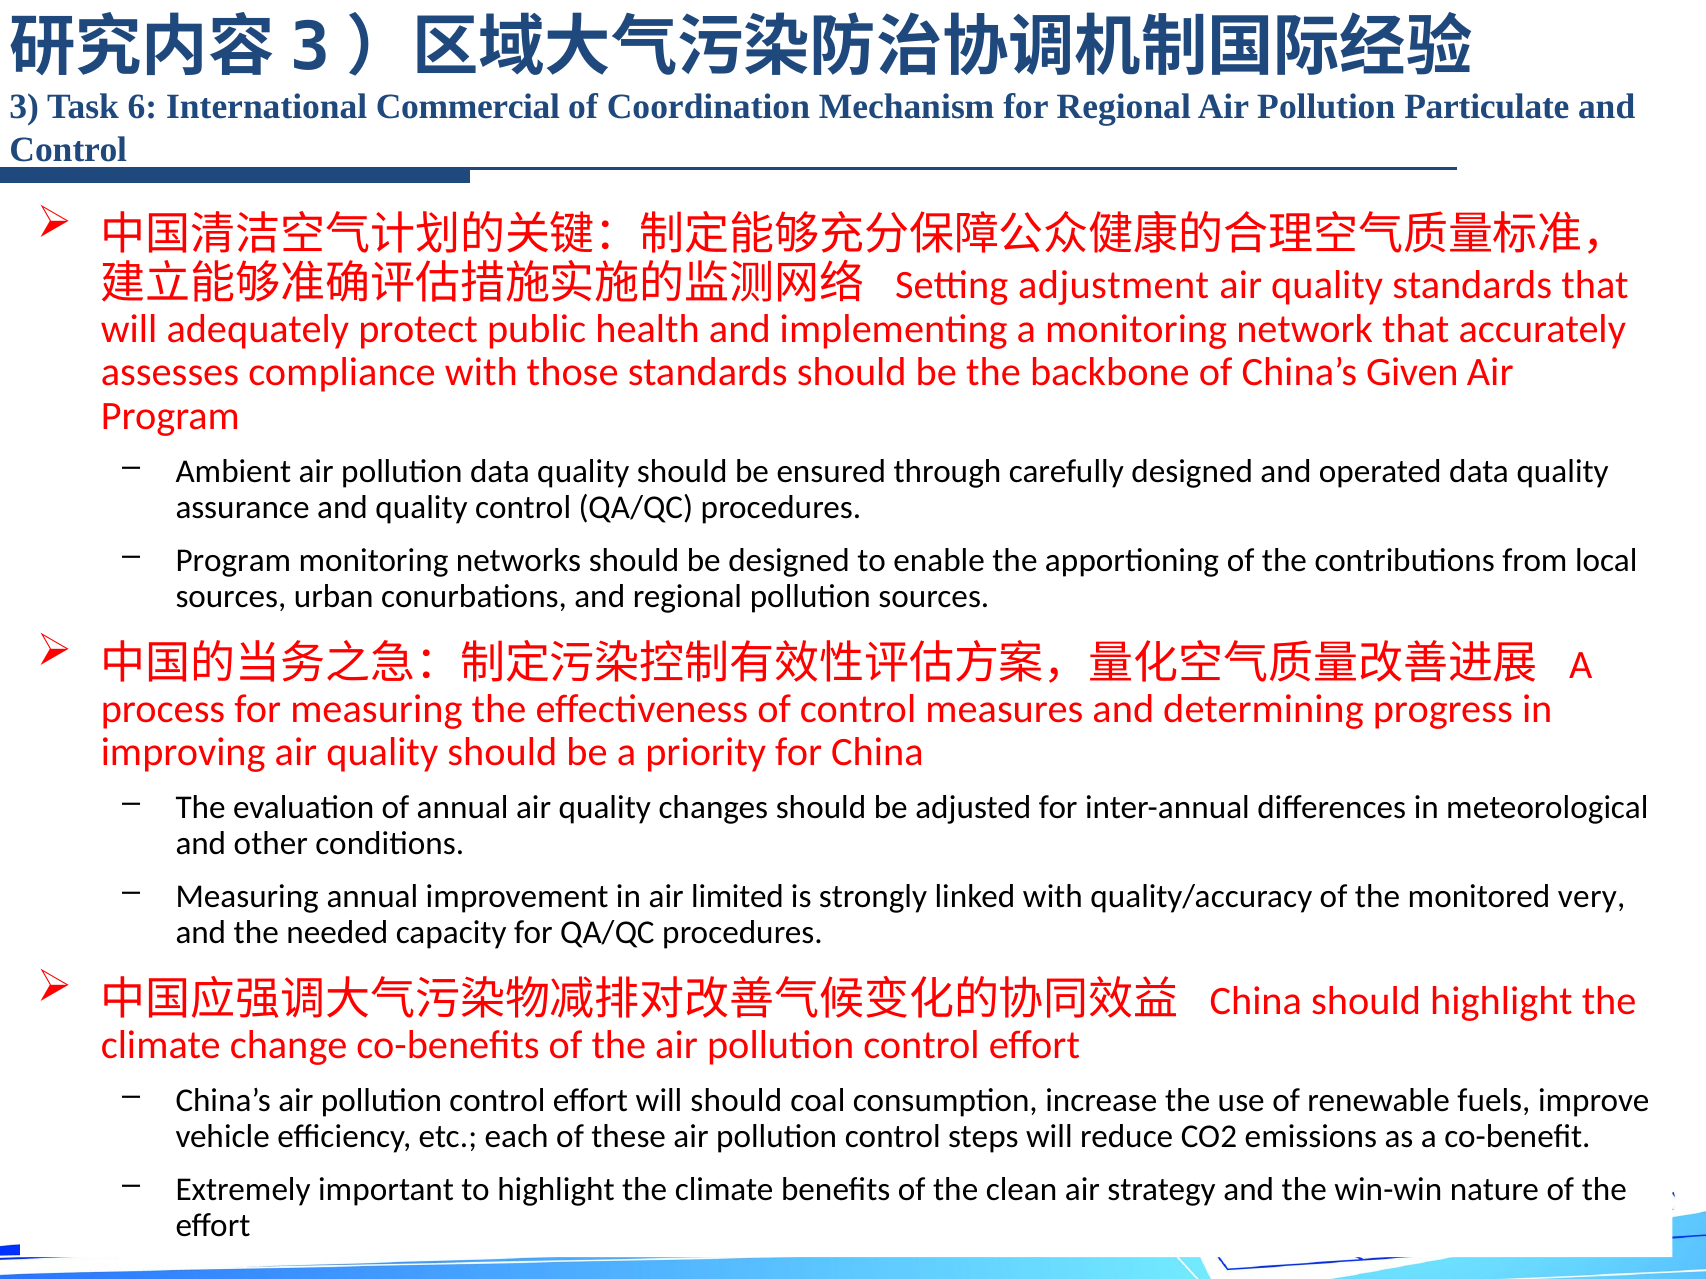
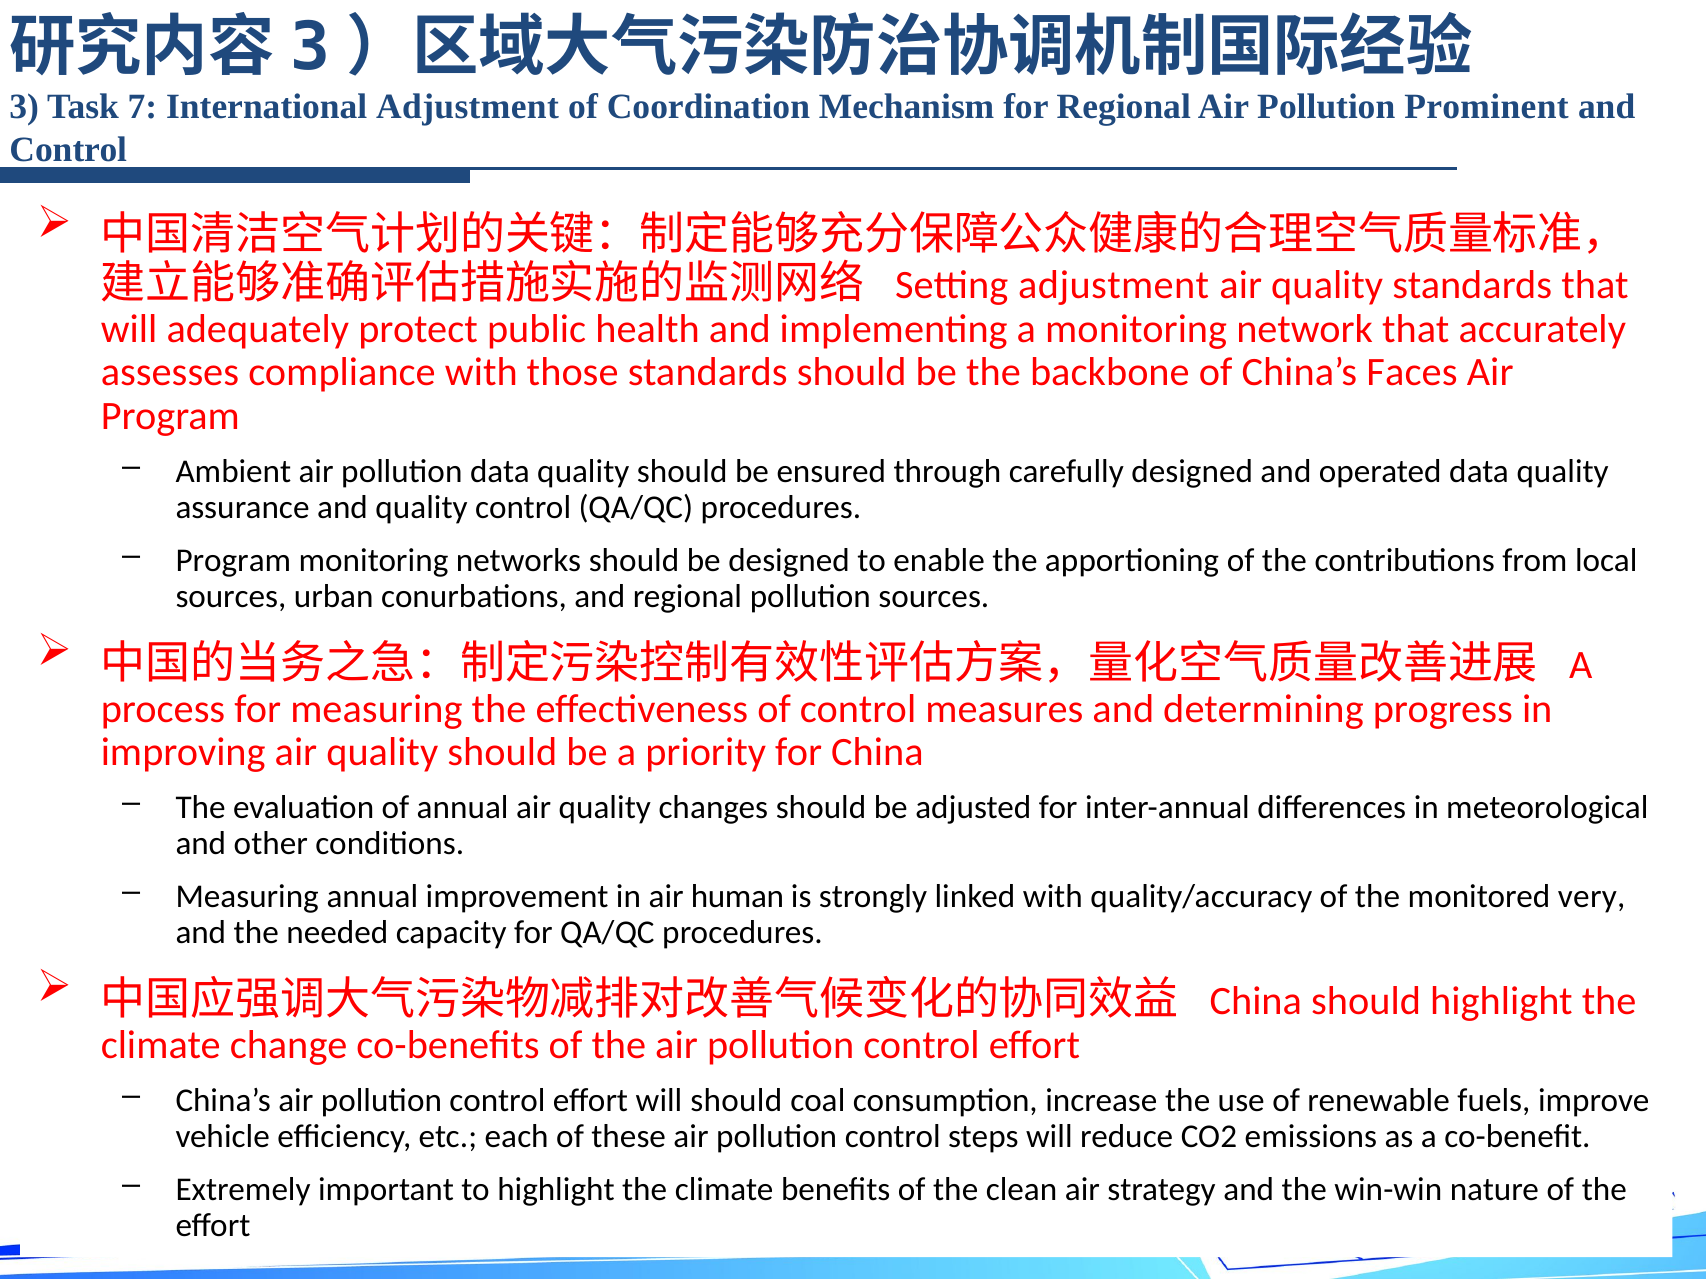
6: 6 -> 7
International Commercial: Commercial -> Adjustment
Particulate: Particulate -> Prominent
Given: Given -> Faces
limited: limited -> human
